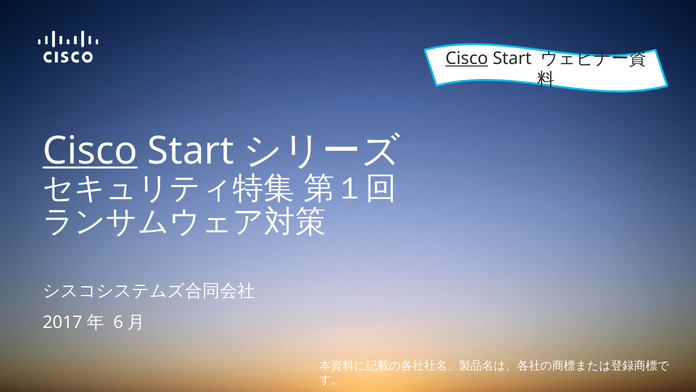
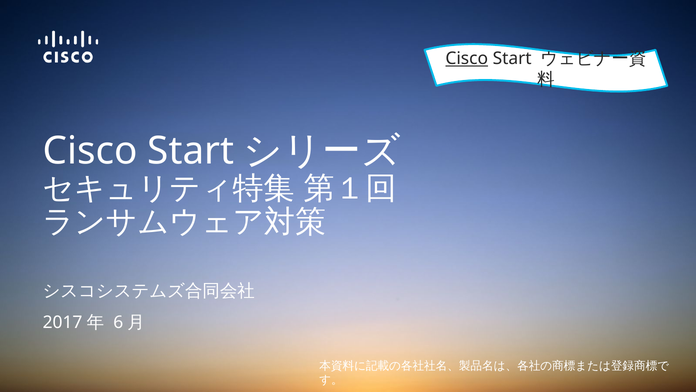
Cisco at (90, 151) underline: present -> none
